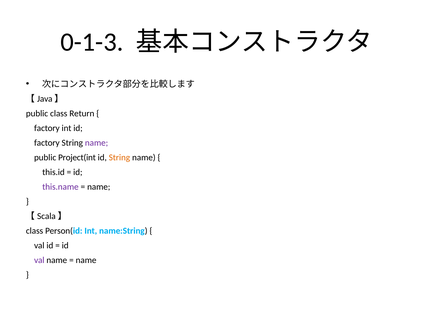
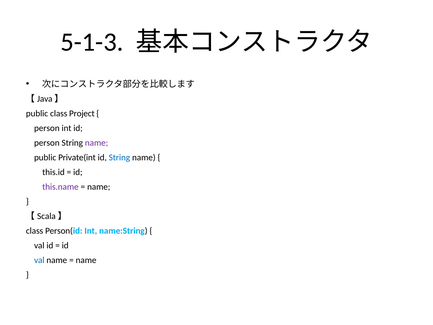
0-1-3: 0-1-3 -> 5-1-3
Return: Return -> Project
factory at (47, 128): factory -> person
factory at (47, 143): factory -> person
Project(int: Project(int -> Private(int
String at (119, 157) colour: orange -> blue
val at (39, 260) colour: purple -> blue
